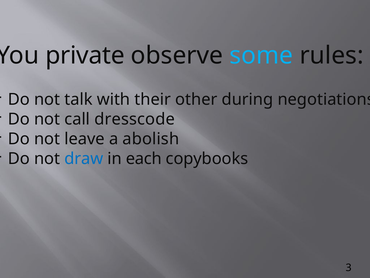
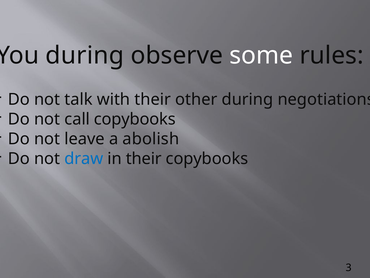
private at (85, 55): private -> during
some colour: light blue -> white
call dresscode: dresscode -> copybooks
in each: each -> their
